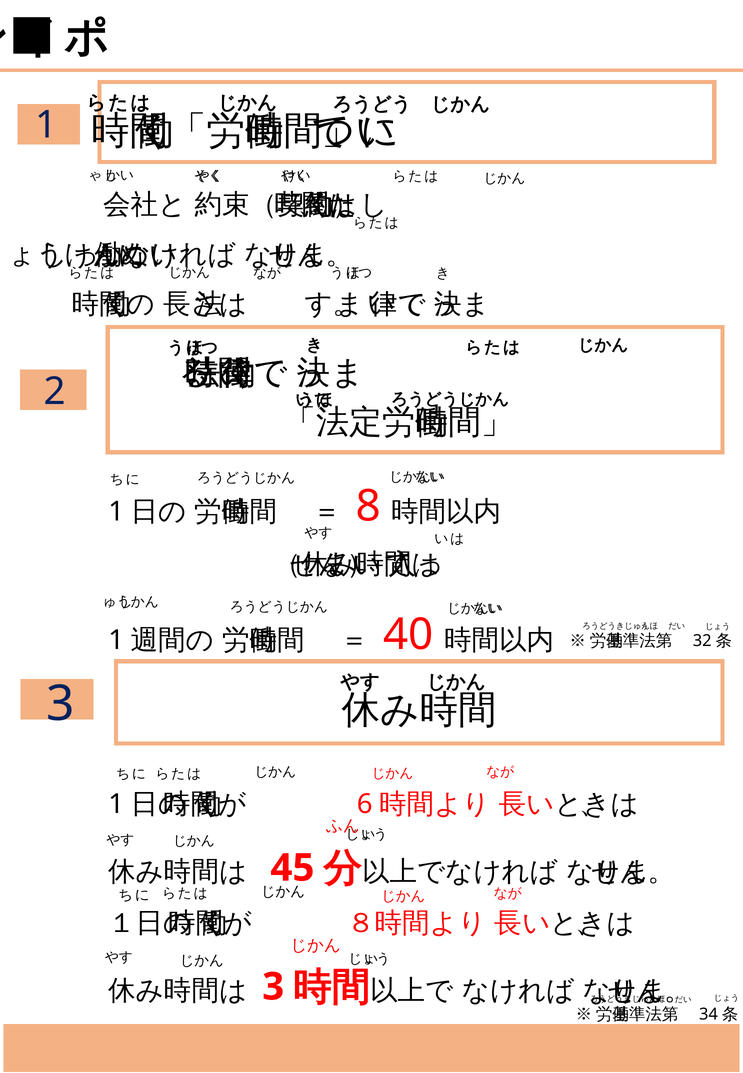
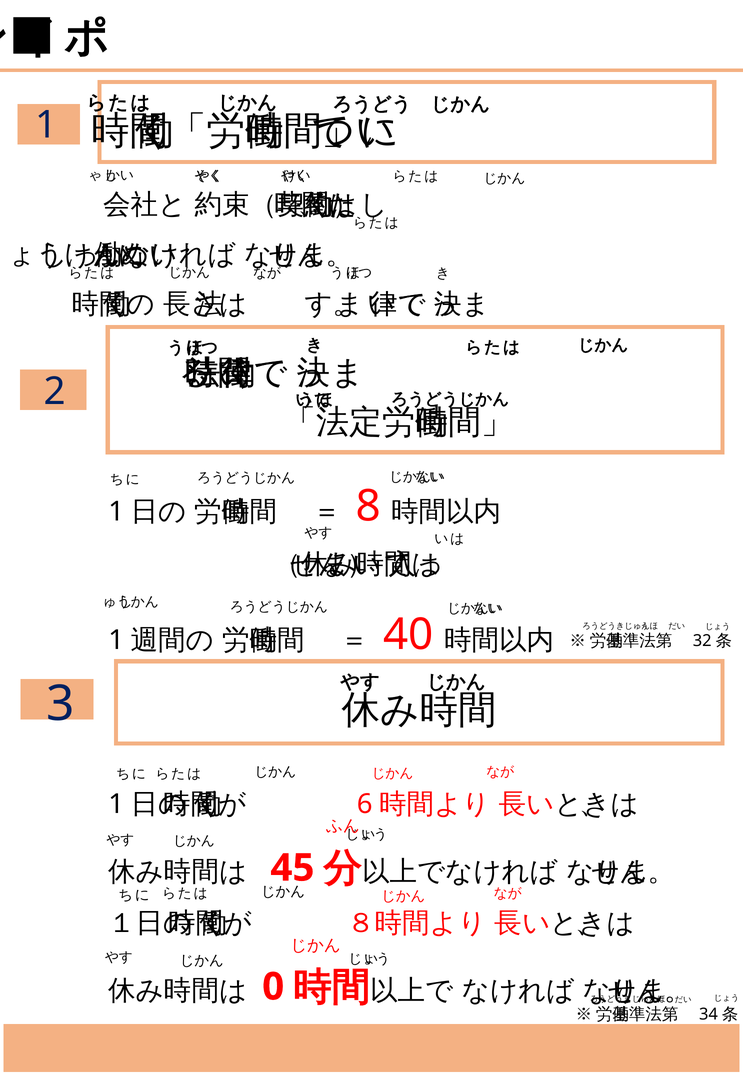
3 at (273, 987): 3 -> 0
